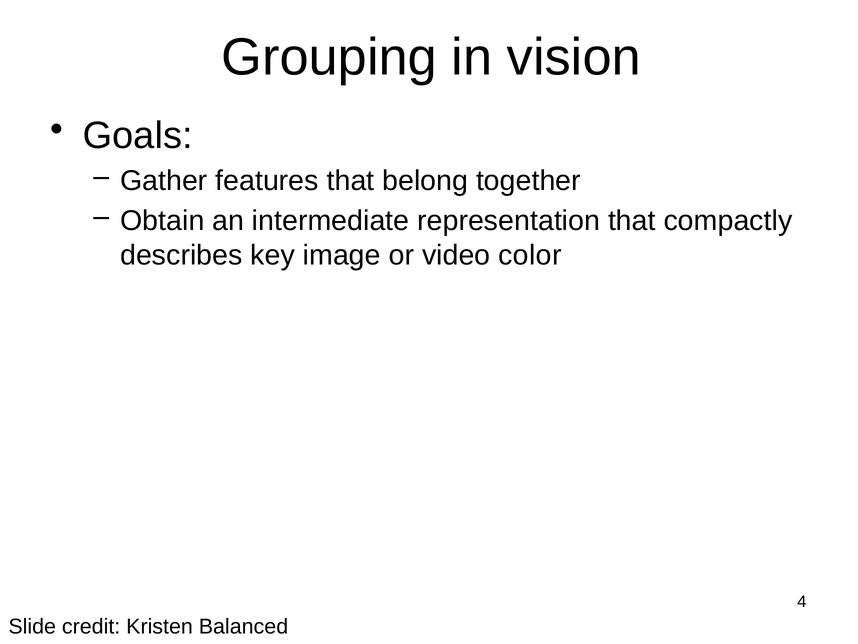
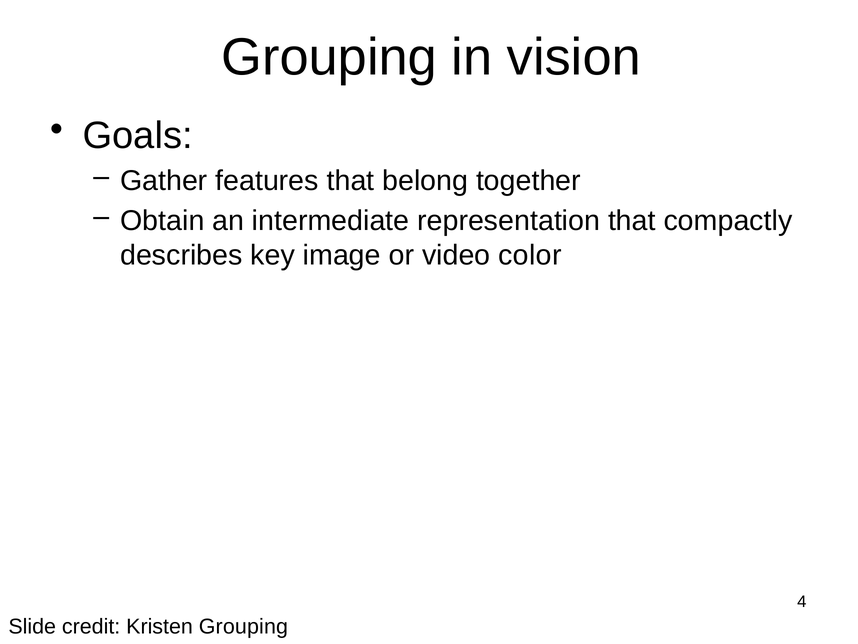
Kristen Balanced: Balanced -> Grouping
